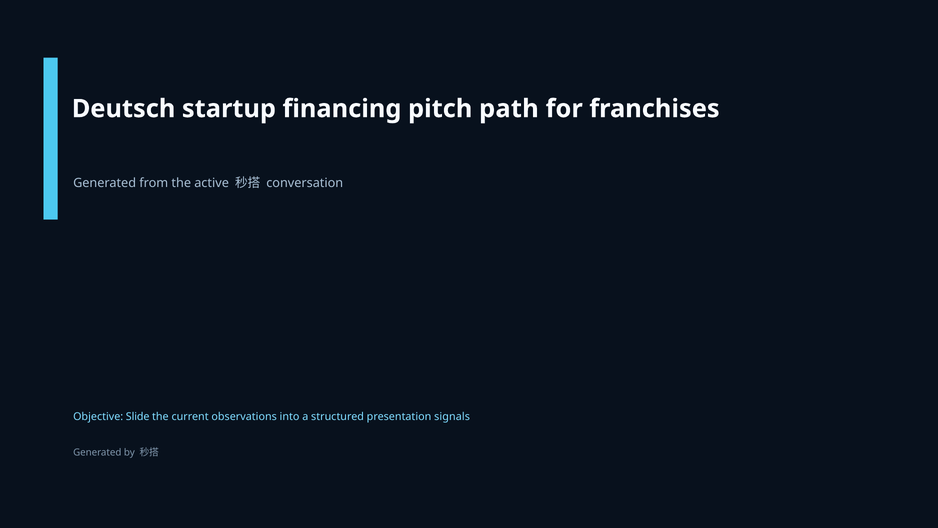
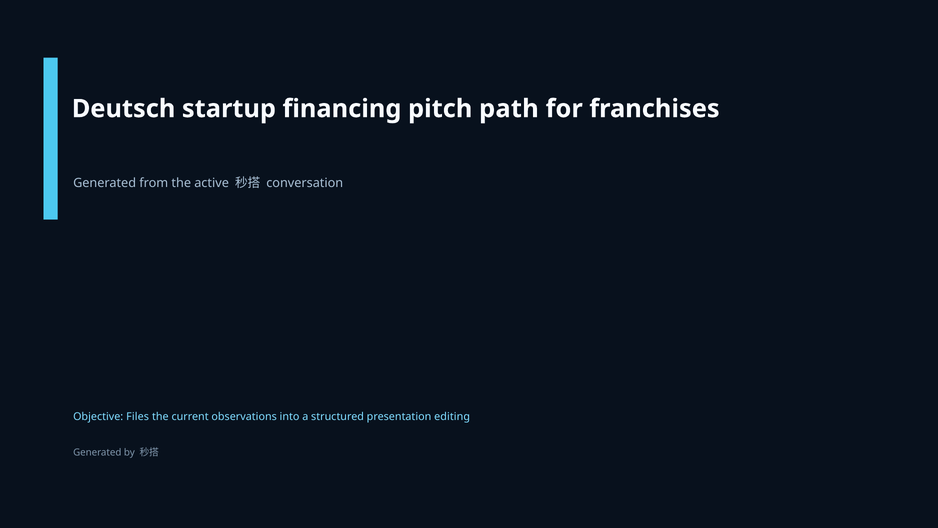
Slide: Slide -> Files
signals: signals -> editing
